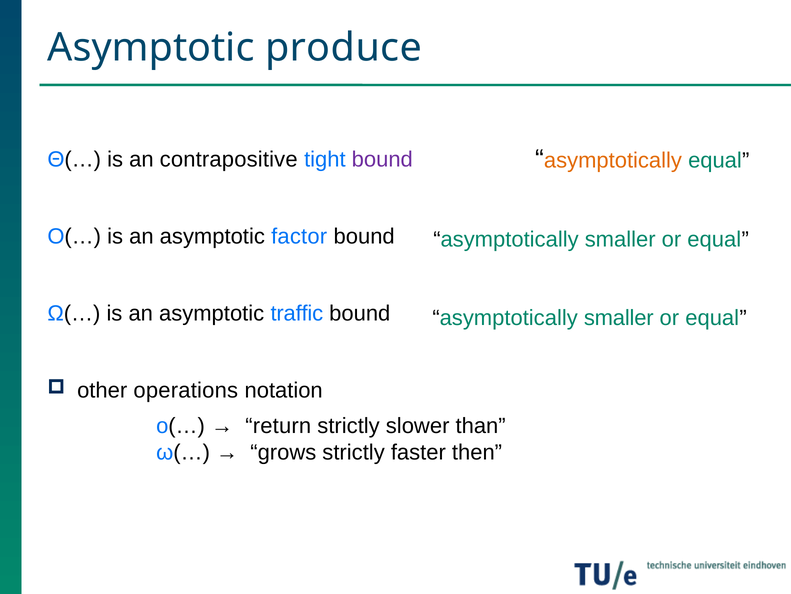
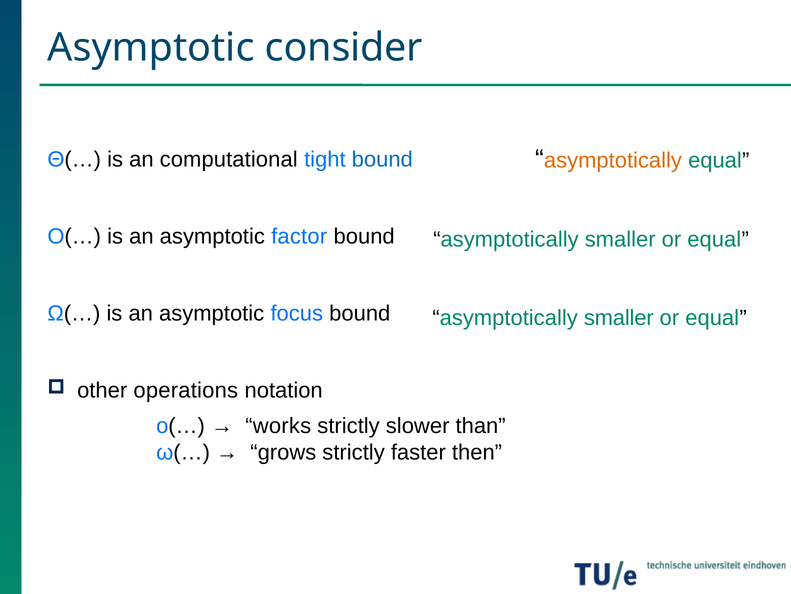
produce: produce -> consider
contrapositive: contrapositive -> computational
bound at (382, 159) colour: purple -> blue
traffic: traffic -> focus
return: return -> works
